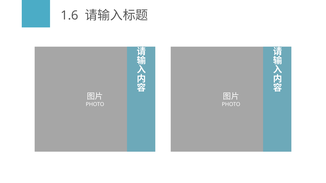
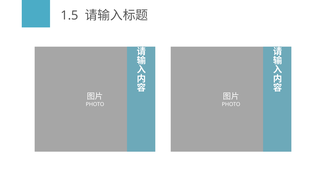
1.6: 1.6 -> 1.5
